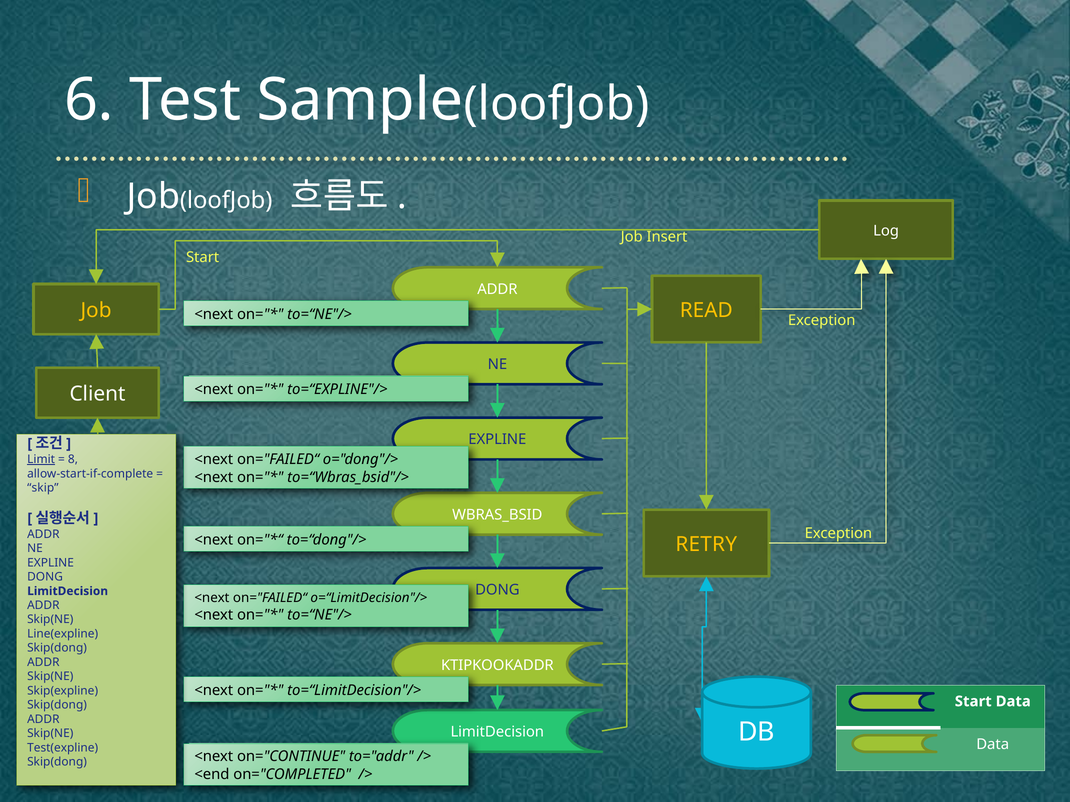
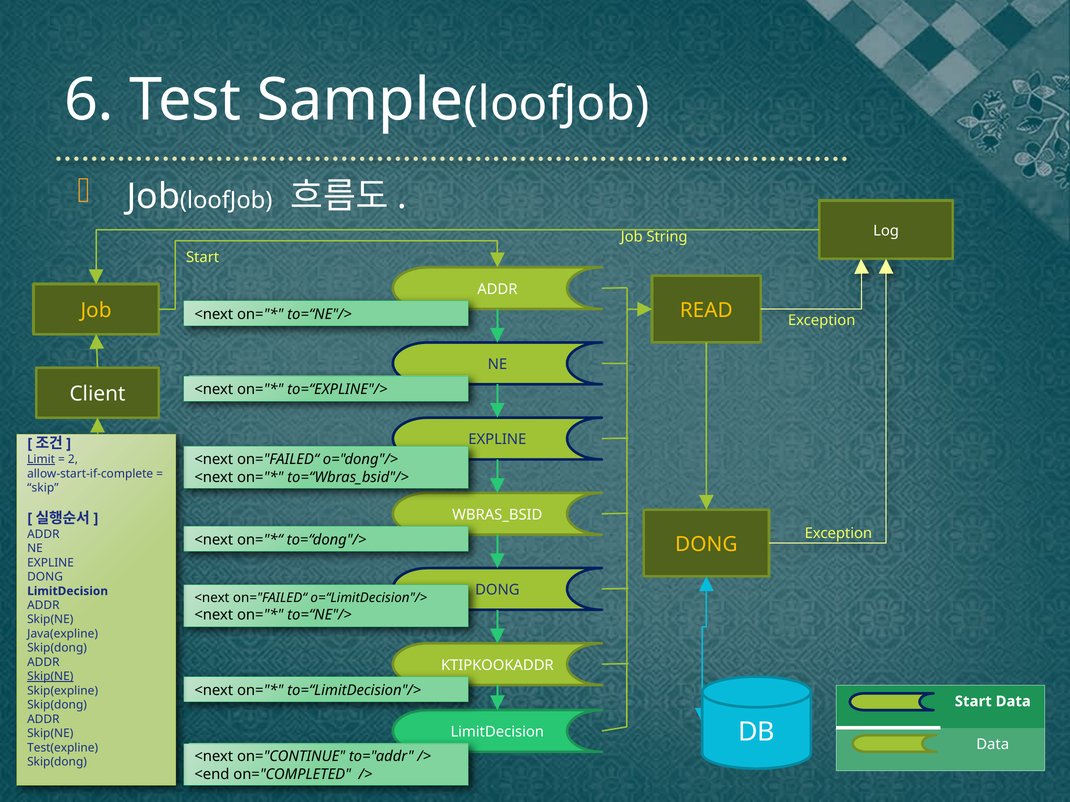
Insert: Insert -> String
8: 8 -> 2
RETRY at (706, 545): RETRY -> DONG
Line(expline: Line(expline -> Java(expline
Skip(NE at (50, 677) underline: none -> present
